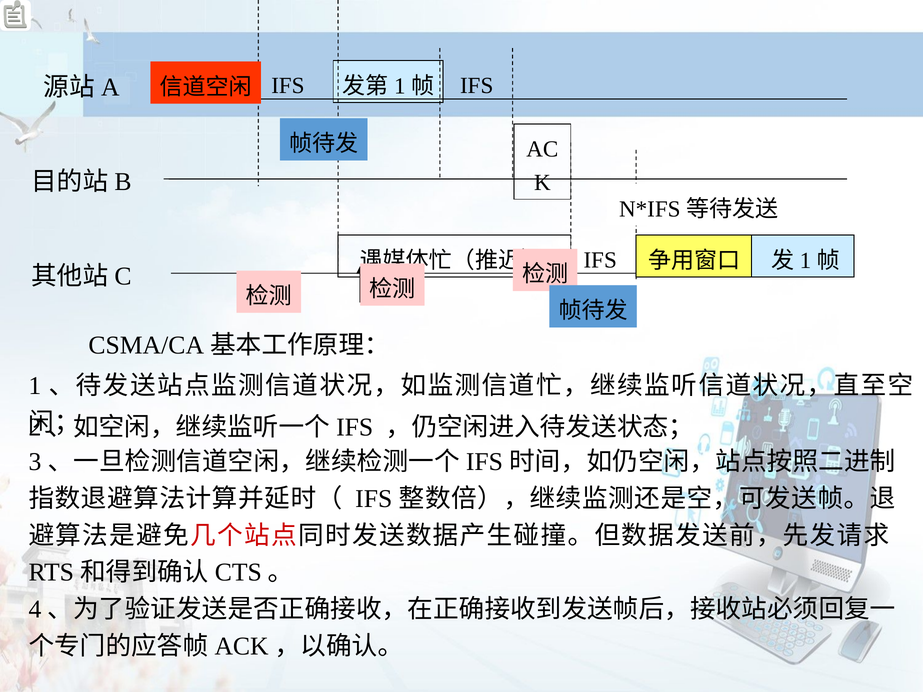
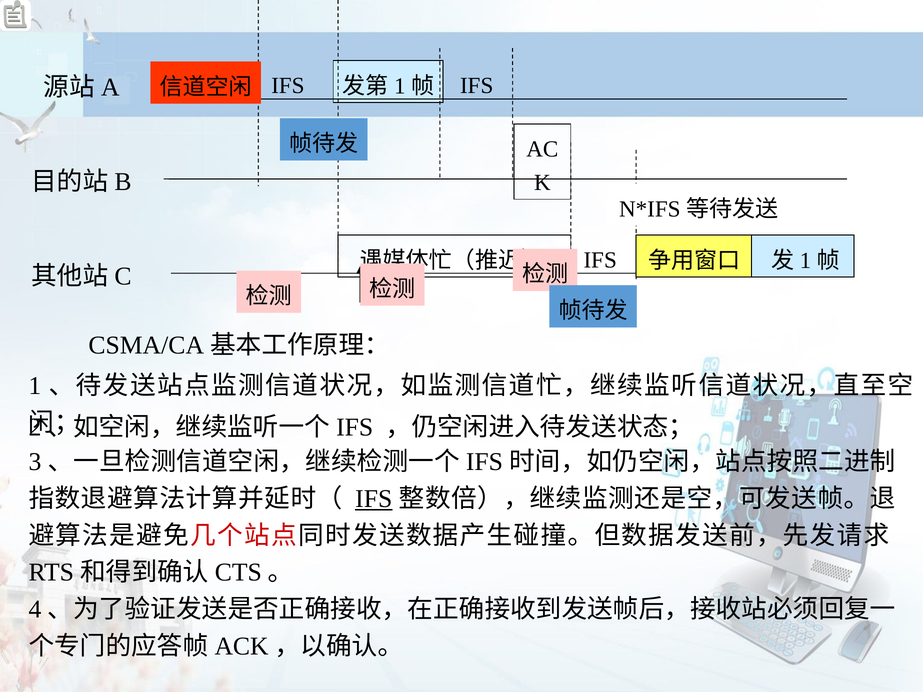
IFS at (374, 499) underline: none -> present
